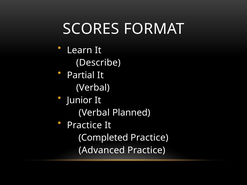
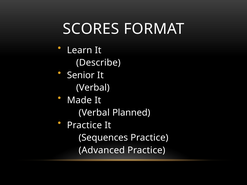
Partial: Partial -> Senior
Junior: Junior -> Made
Completed: Completed -> Sequences
